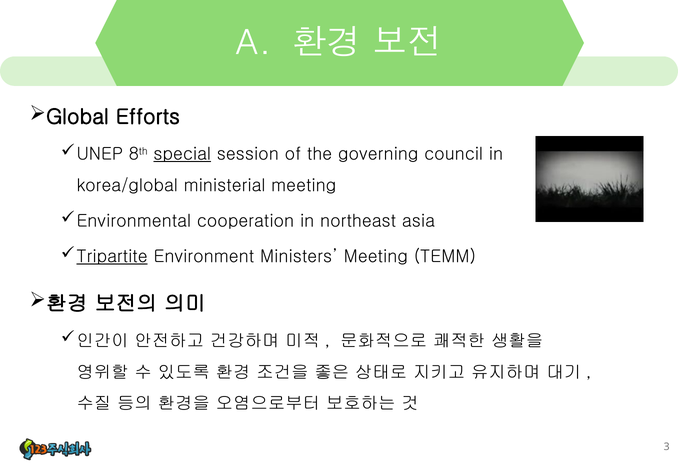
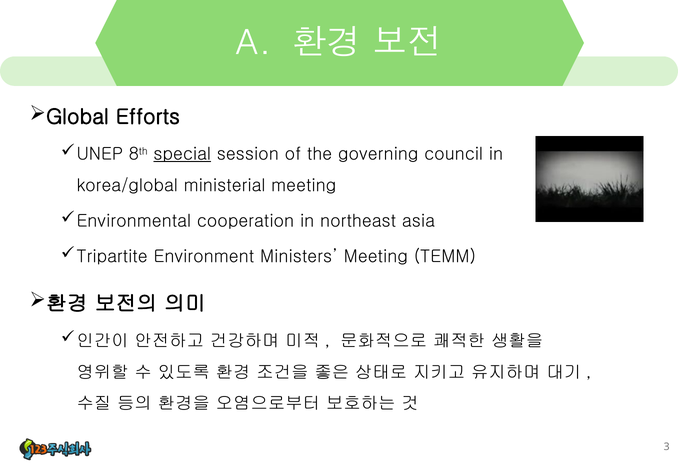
Tripartite underline: present -> none
